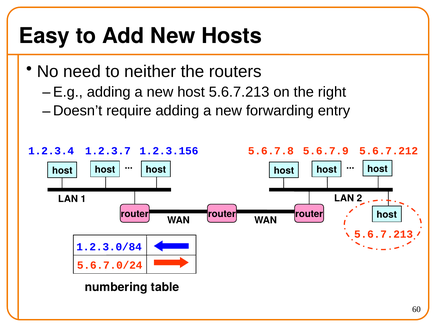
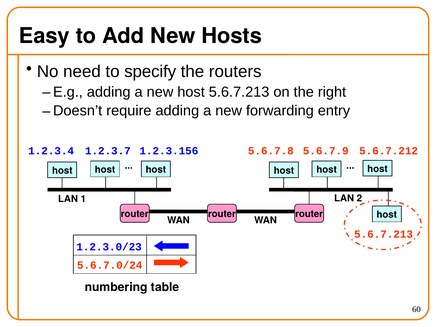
neither: neither -> specify
1.2.3.0/84: 1.2.3.0/84 -> 1.2.3.0/23
